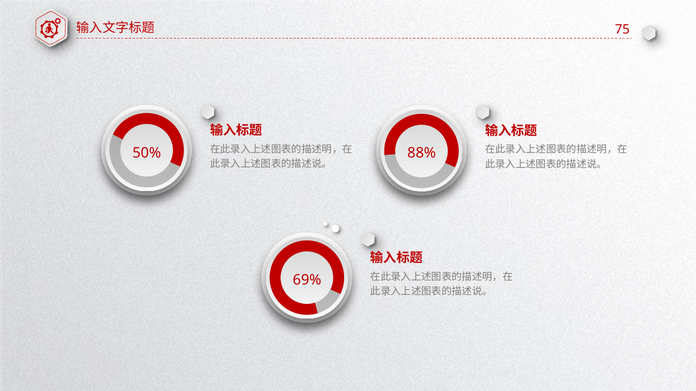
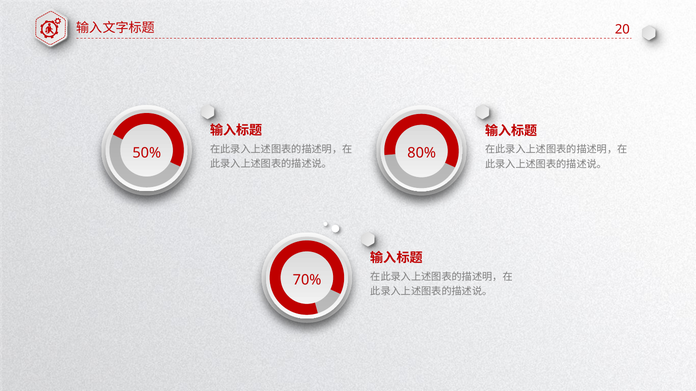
75: 75 -> 20
88%: 88% -> 80%
69%: 69% -> 70%
